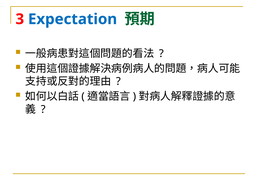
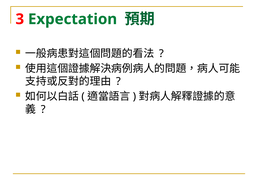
Expectation colour: blue -> green
